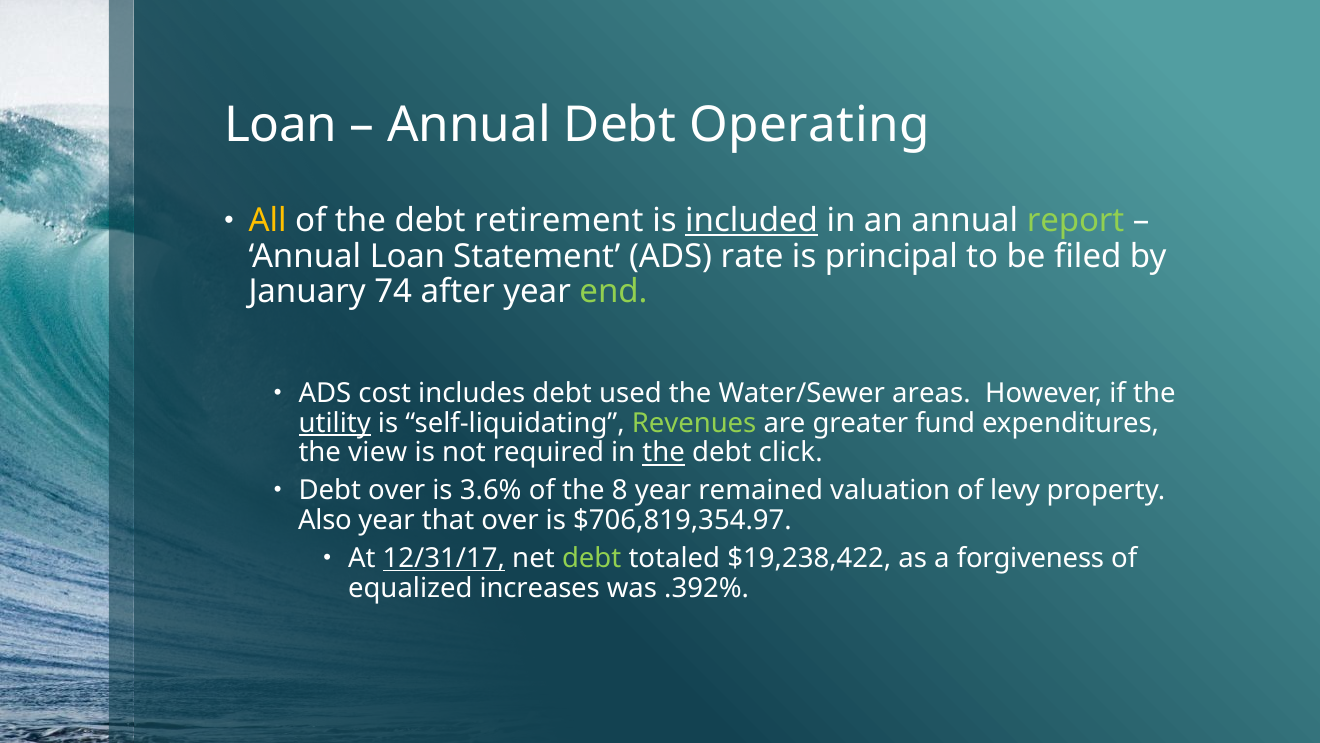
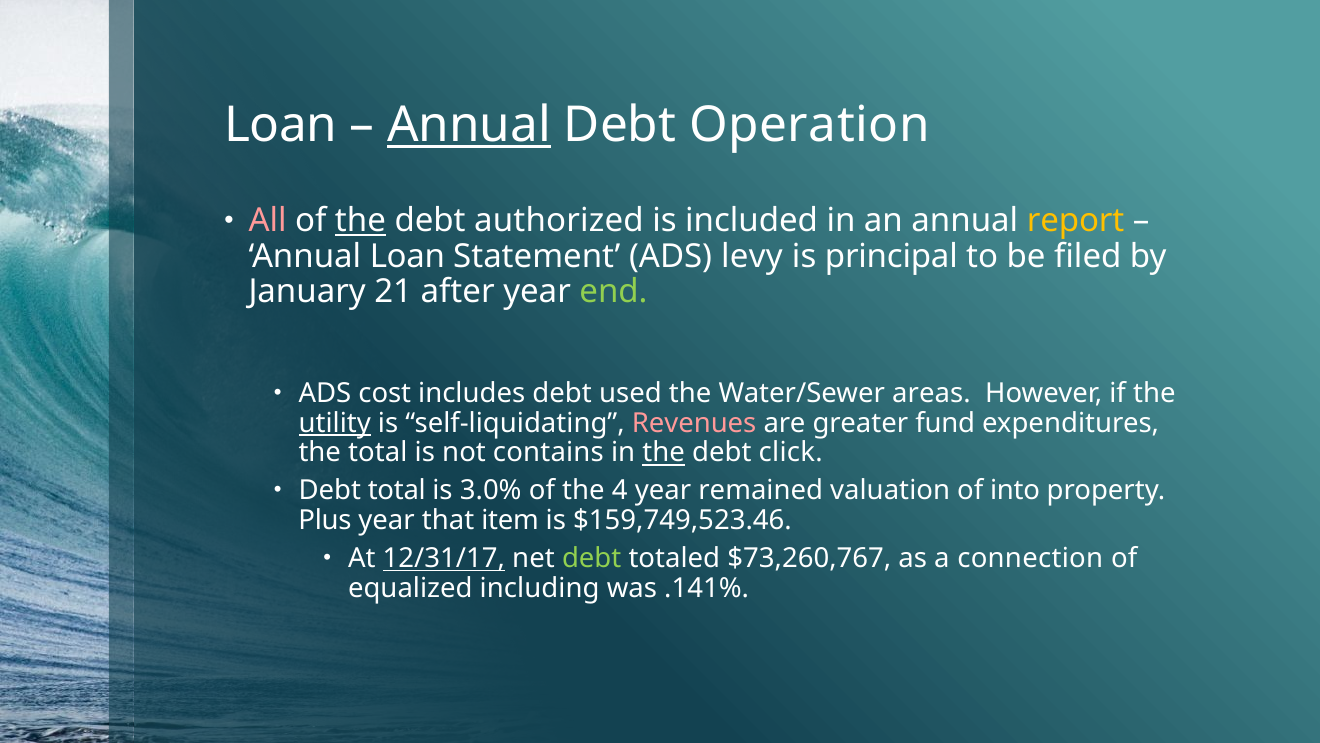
Annual at (469, 125) underline: none -> present
Operating: Operating -> Operation
All colour: yellow -> pink
the at (360, 221) underline: none -> present
retirement: retirement -> authorized
included underline: present -> none
report colour: light green -> yellow
rate: rate -> levy
74: 74 -> 21
Revenues colour: light green -> pink
the view: view -> total
required: required -> contains
Debt over: over -> total
3.6%: 3.6% -> 3.0%
8: 8 -> 4
levy: levy -> into
Also: Also -> Plus
that over: over -> item
$706,819,354.97: $706,819,354.97 -> $159,749,523.46
$19,238,422: $19,238,422 -> $73,260,767
forgiveness: forgiveness -> connection
increases: increases -> including
.392%: .392% -> .141%
